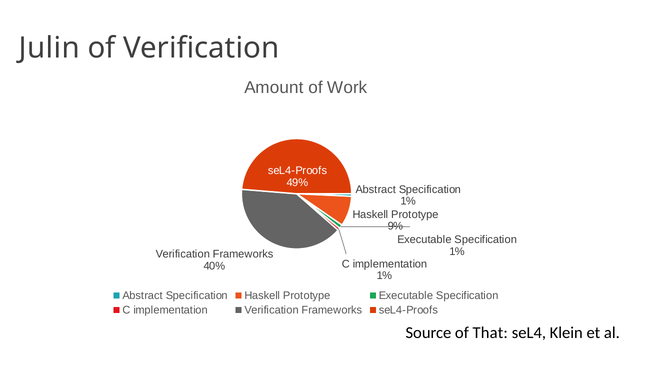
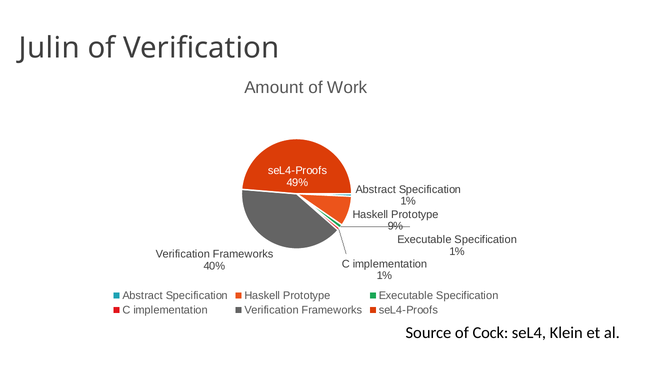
That: That -> Cock
